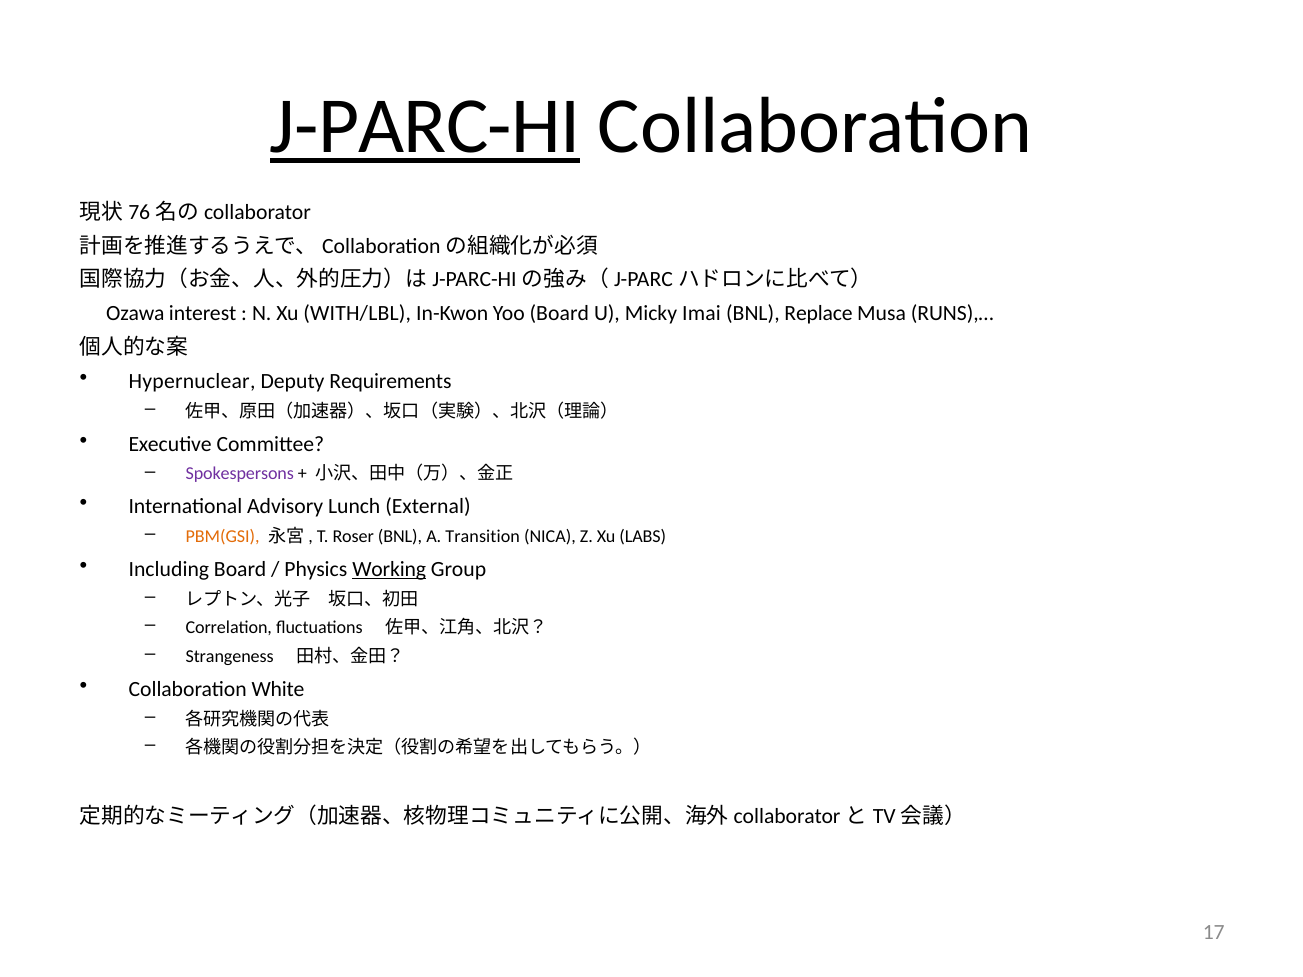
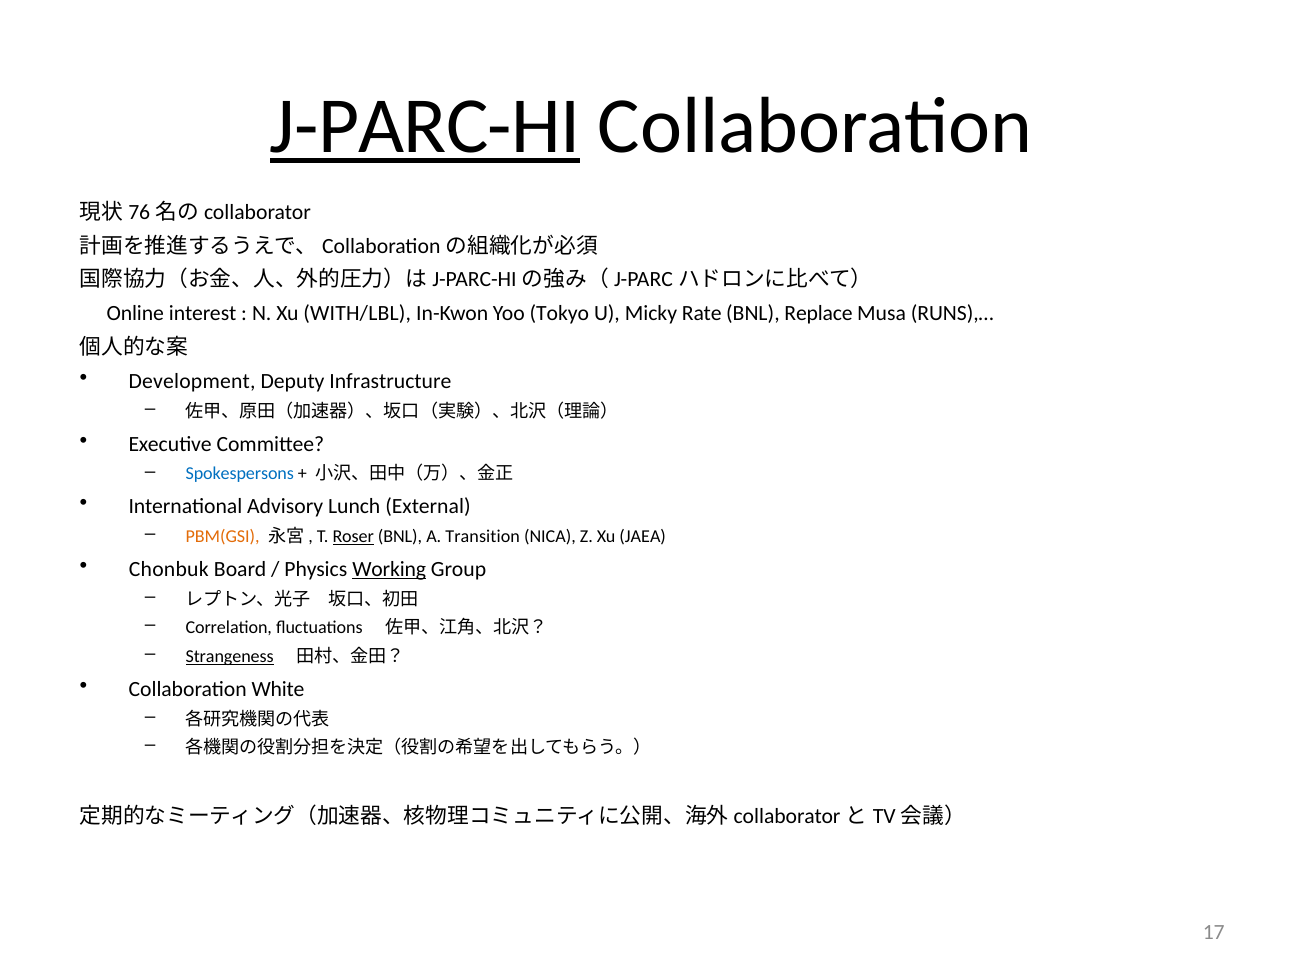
Ozawa: Ozawa -> Online
Yoo Board: Board -> Tokyo
Imai: Imai -> Rate
Hypernuclear: Hypernuclear -> Development
Requirements: Requirements -> Infrastructure
Spokespersons colour: purple -> blue
Roser underline: none -> present
LABS: LABS -> JAEA
Including: Including -> Chonbuk
Strangeness underline: none -> present
